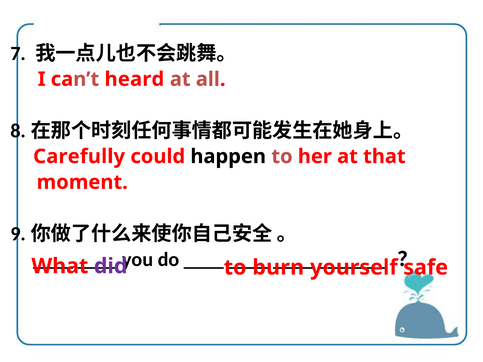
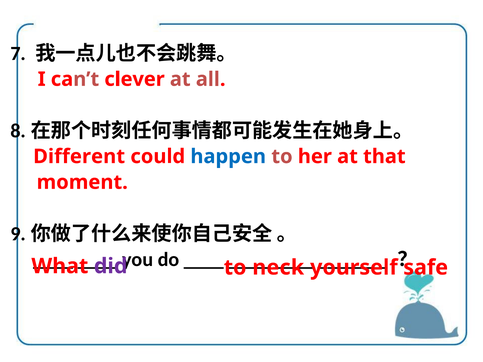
heard: heard -> clever
Carefully: Carefully -> Different
happen colour: black -> blue
burn: burn -> neck
